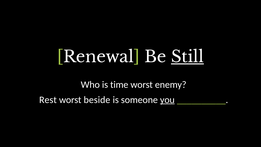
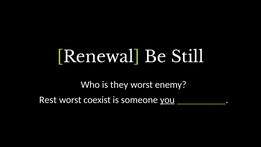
Still underline: present -> none
time: time -> they
beside: beside -> coexist
